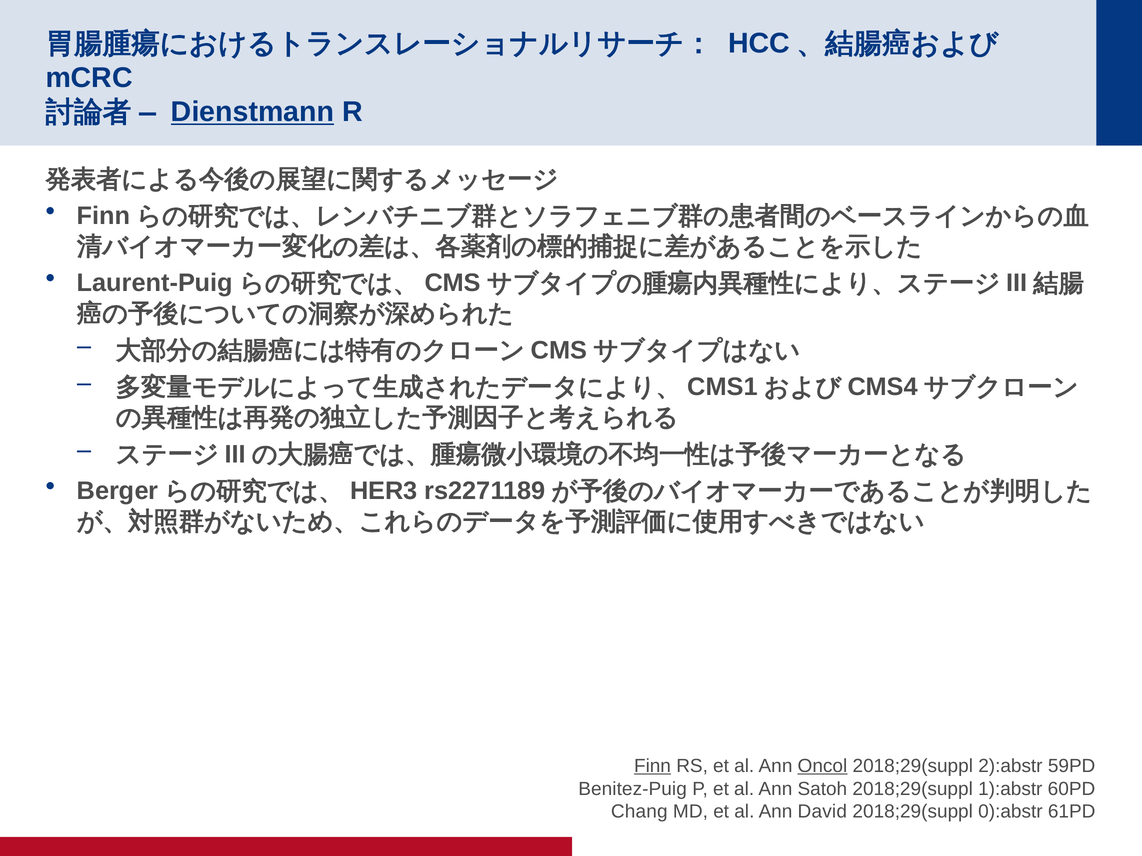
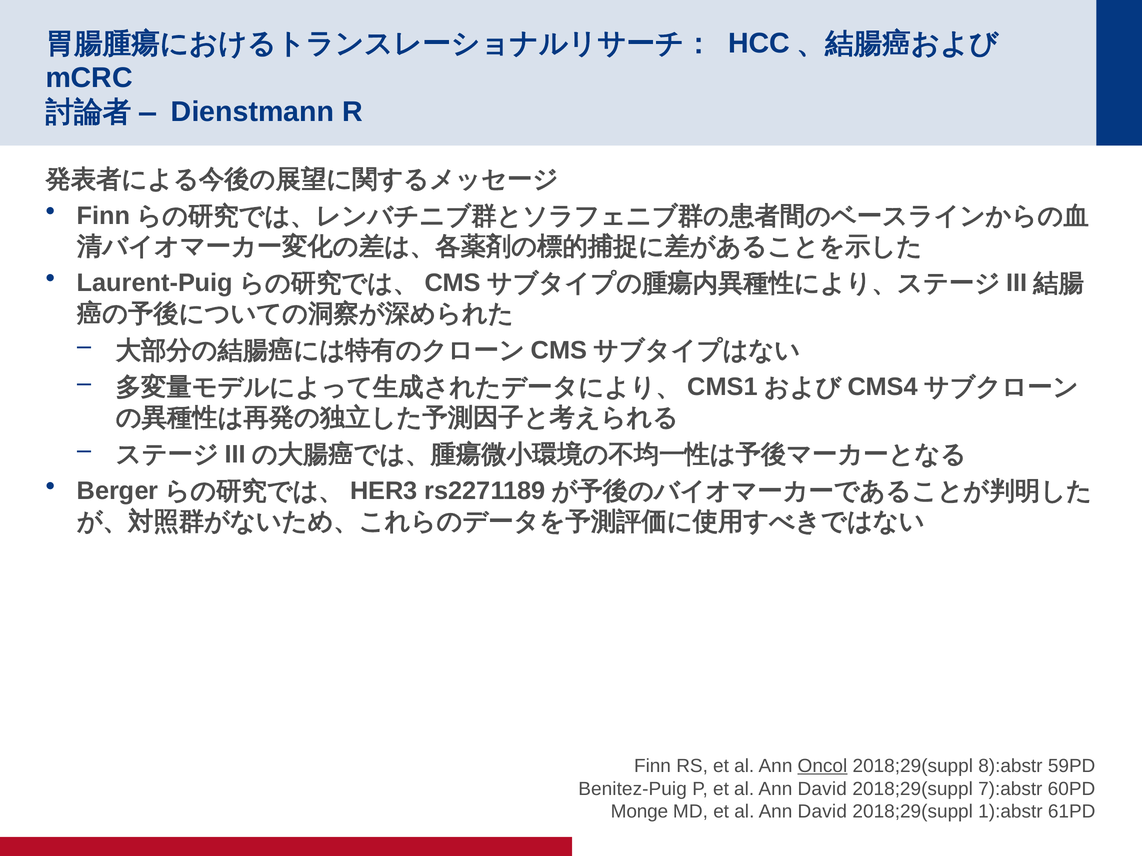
Dienstmann underline: present -> none
Finn underline: present -> none
2):abstr: 2):abstr -> 8):abstr
Satoh at (822, 789): Satoh -> David
1):abstr: 1):abstr -> 7):abstr
Chang: Chang -> Monge
0):abstr: 0):abstr -> 1):abstr
